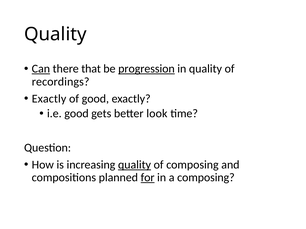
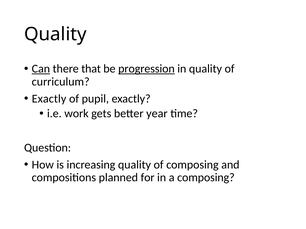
recordings: recordings -> curriculum
of good: good -> pupil
i.e good: good -> work
look: look -> year
quality at (135, 165) underline: present -> none
for underline: present -> none
